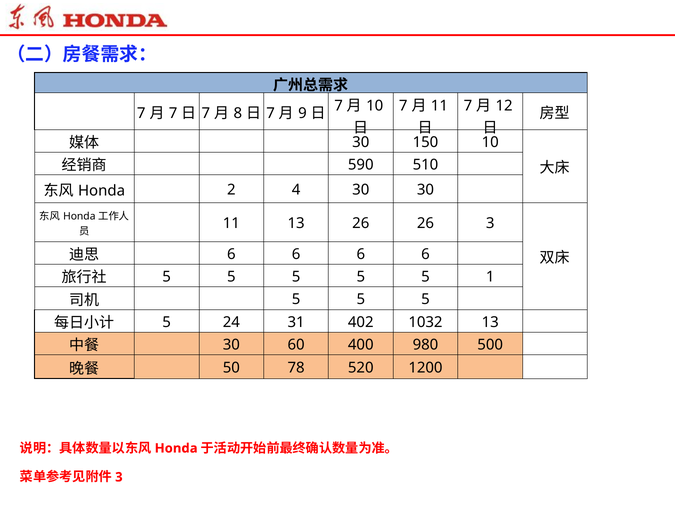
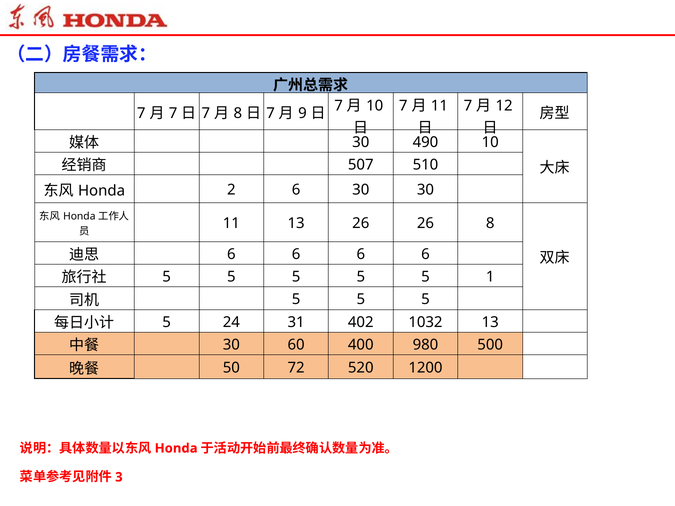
150: 150 -> 490
590: 590 -> 507
2 4: 4 -> 6
26 3: 3 -> 8
78: 78 -> 72
